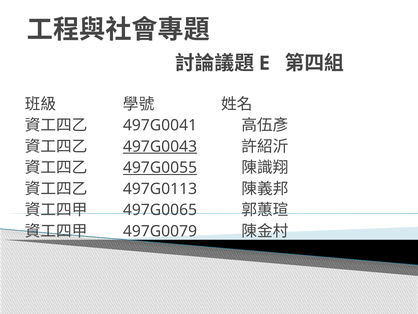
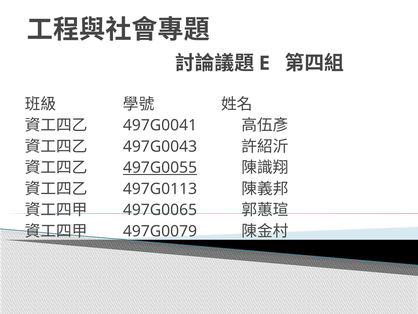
497G0043 underline: present -> none
